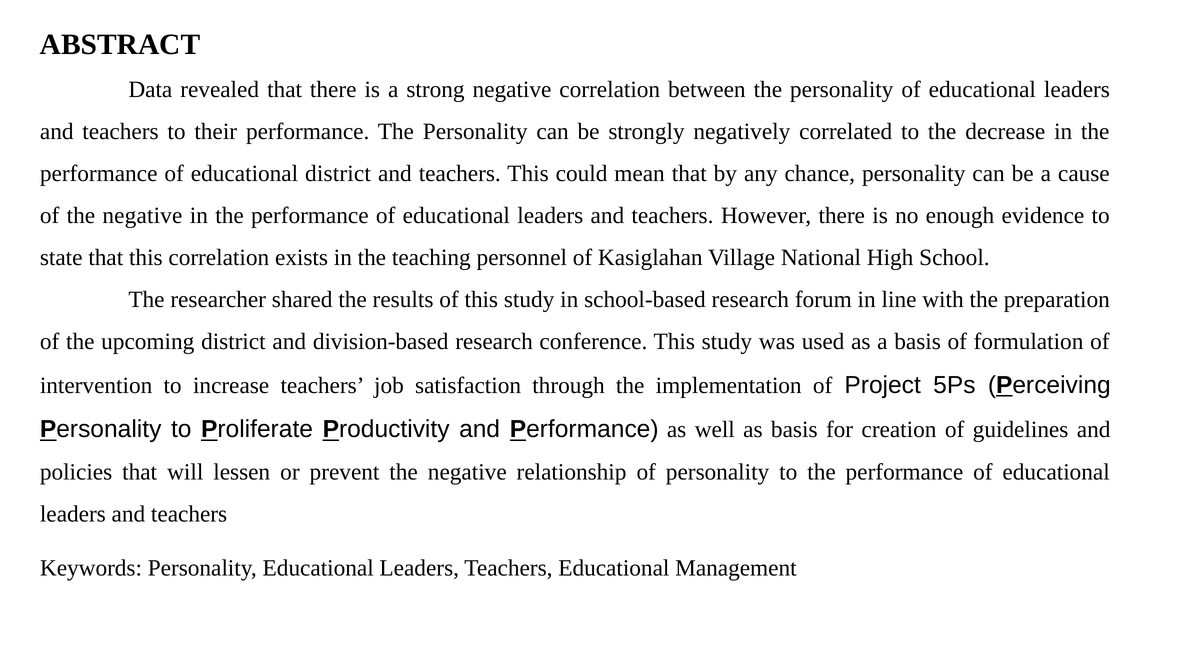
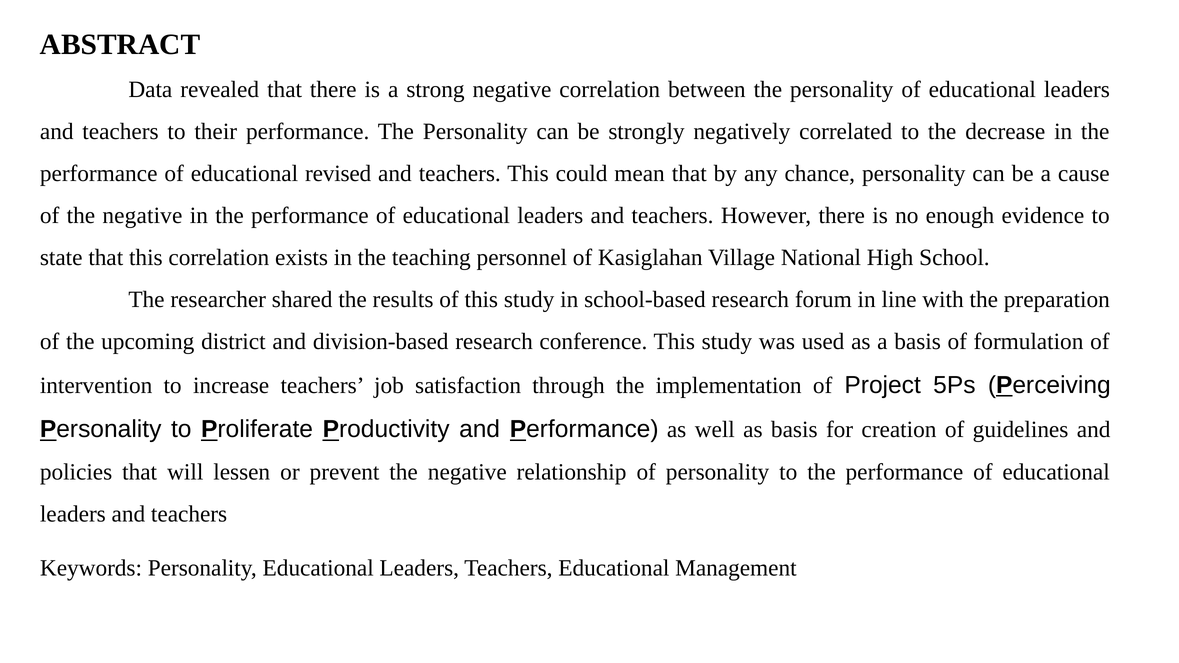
educational district: district -> revised
